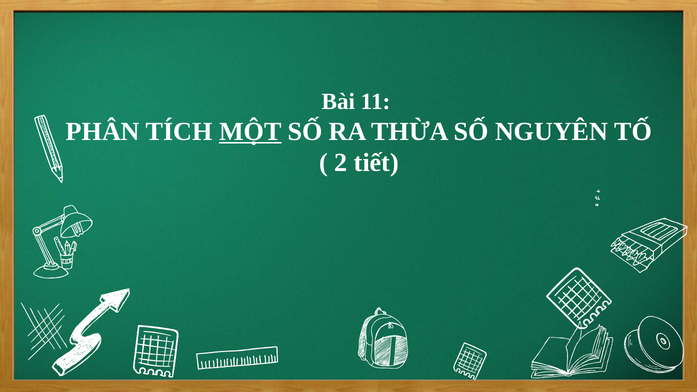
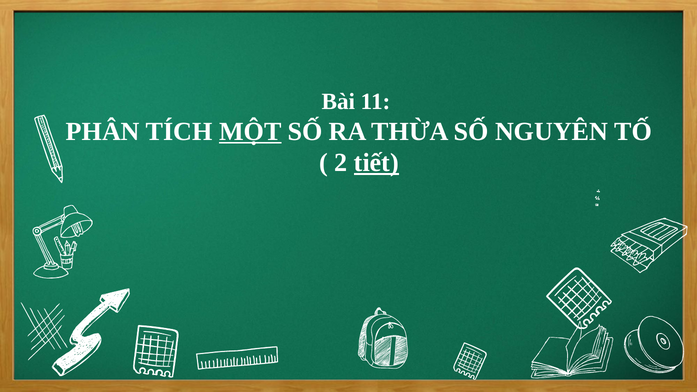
tiết underline: none -> present
